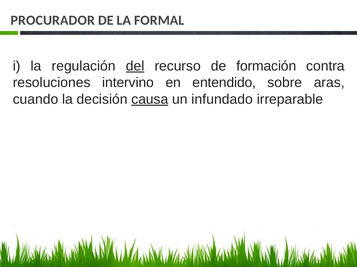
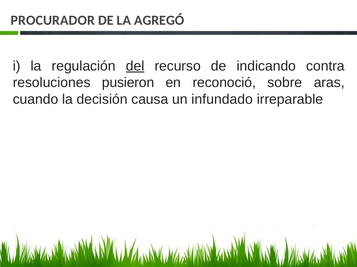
FORMAL: FORMAL -> AGREGÓ
formación: formación -> indicando
intervino: intervino -> pusieron
entendido: entendido -> reconoció
causa underline: present -> none
